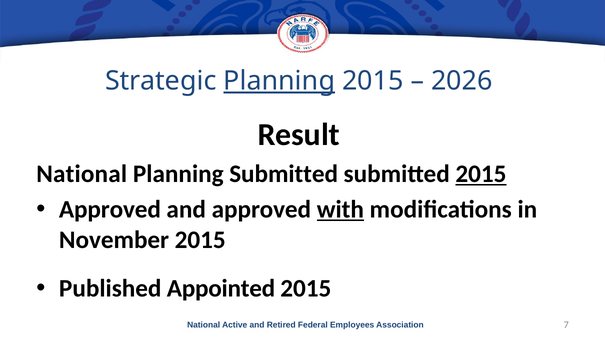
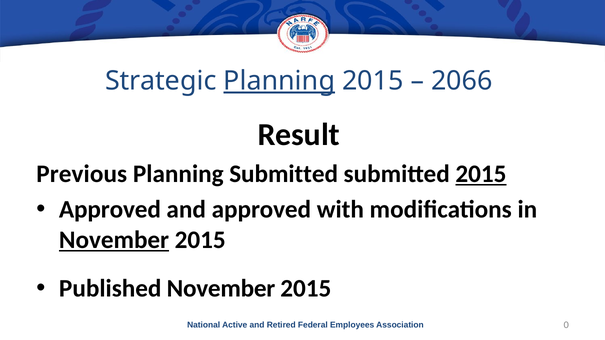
2026: 2026 -> 2066
National at (82, 174): National -> Previous
with underline: present -> none
November at (114, 240) underline: none -> present
Published Appointed: Appointed -> November
7: 7 -> 0
